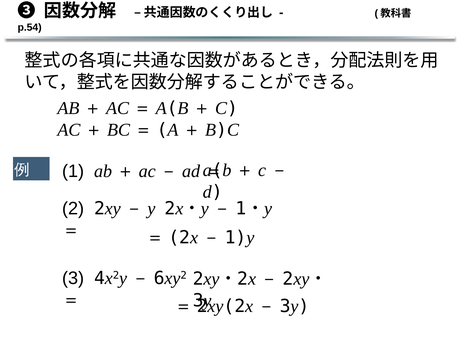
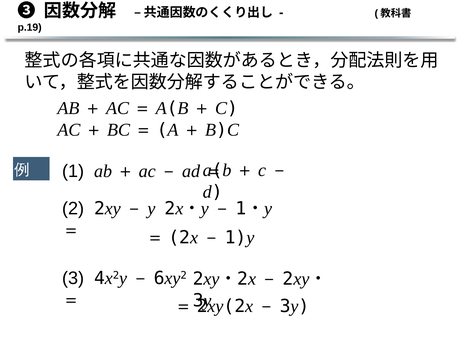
p.54: p.54 -> p.19
